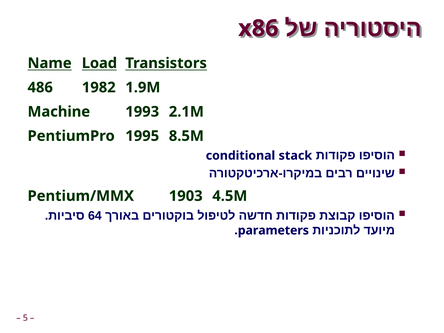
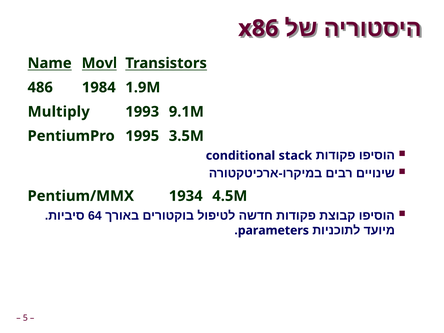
Load: Load -> Movl
1982: 1982 -> 1984
Machine: Machine -> Multiply
2.1M: 2.1M -> 9.1M
8.5M: 8.5M -> 3.5M
1903: 1903 -> 1934
